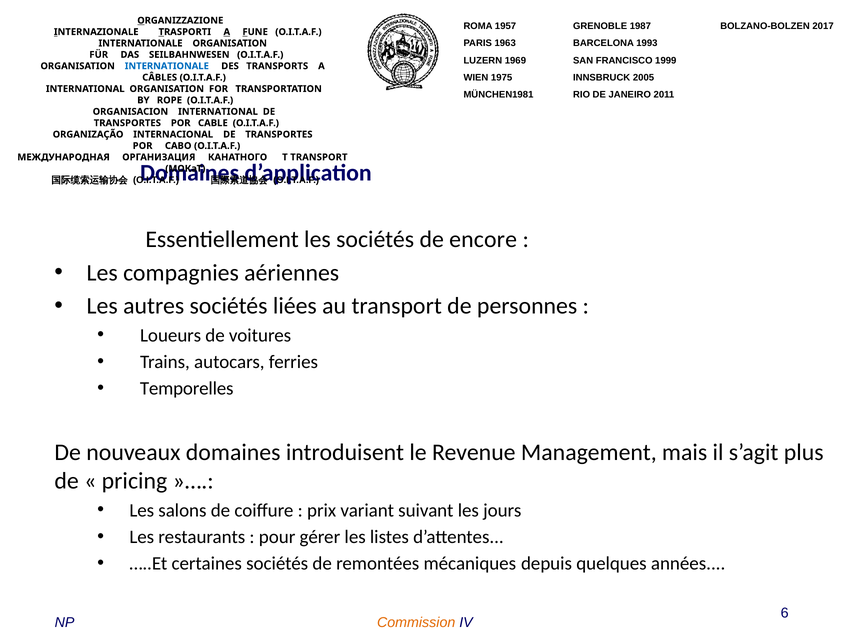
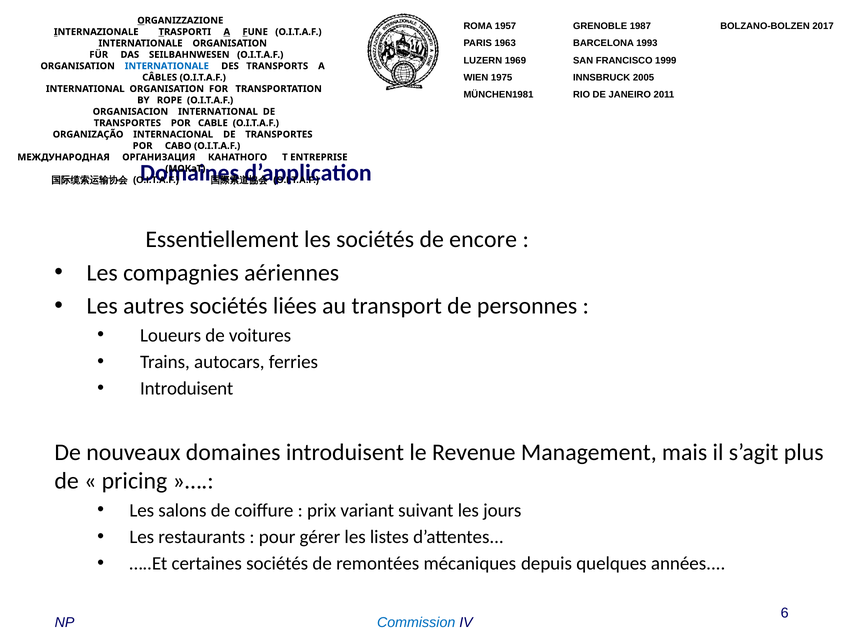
Т TRANSPORT: TRANSPORT -> ENTREPRISE
Temporelles at (187, 388): Temporelles -> Introduisent
Commission colour: orange -> blue
